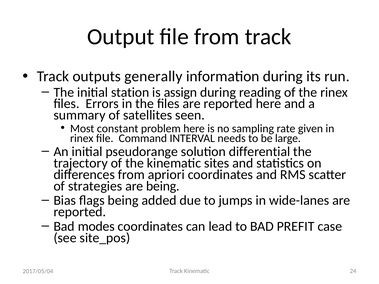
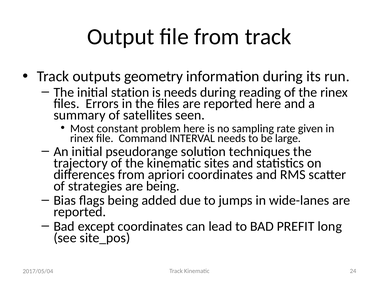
generally: generally -> geometry
is assign: assign -> needs
differential: differential -> techniques
modes: modes -> except
case: case -> long
